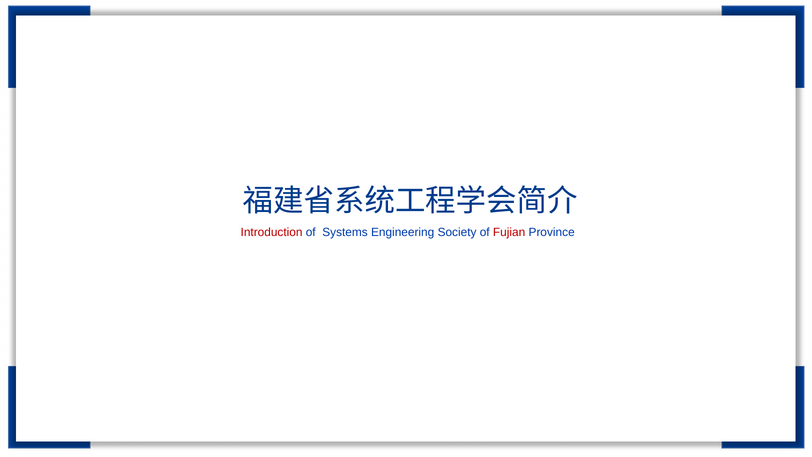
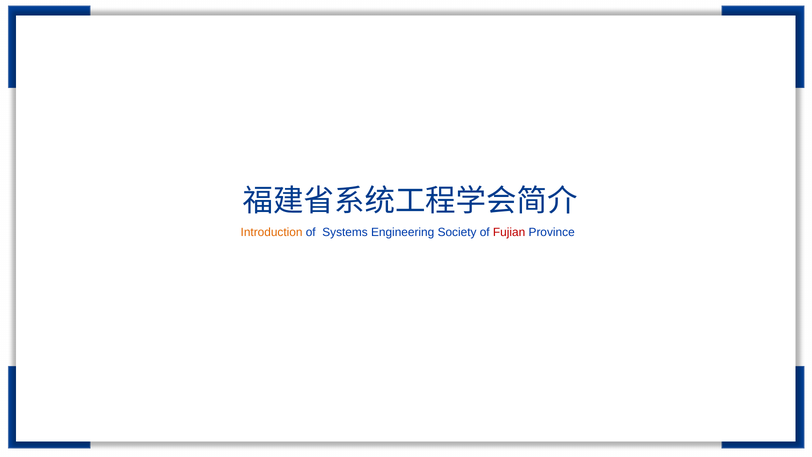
Introduction colour: red -> orange
